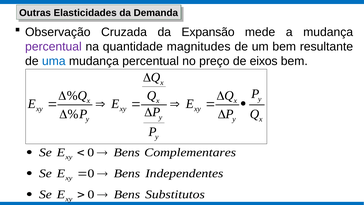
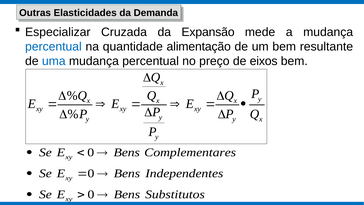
Observação: Observação -> Especializar
percentual at (53, 47) colour: purple -> blue
magnitudes: magnitudes -> alimentação
